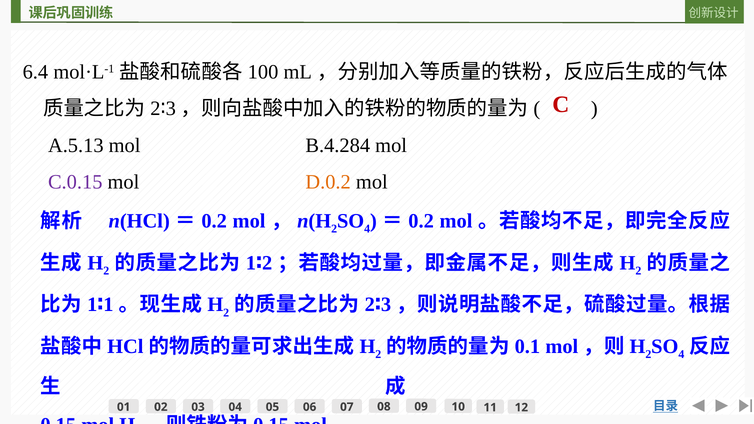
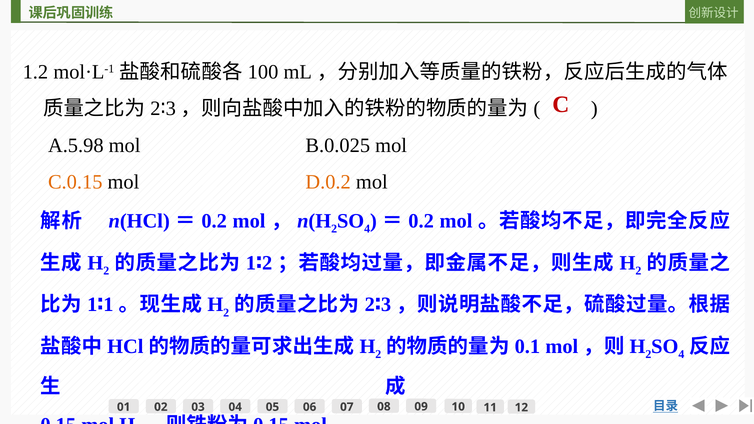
6.4: 6.4 -> 1.2
A.5.13: A.5.13 -> A.5.98
B.4.284: B.4.284 -> B.0.025
C.0.15 colour: purple -> orange
